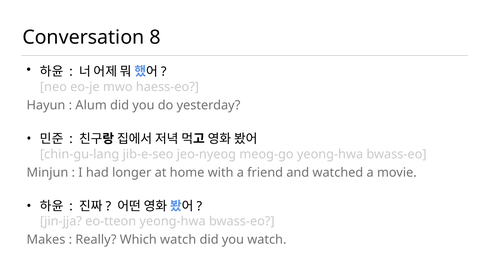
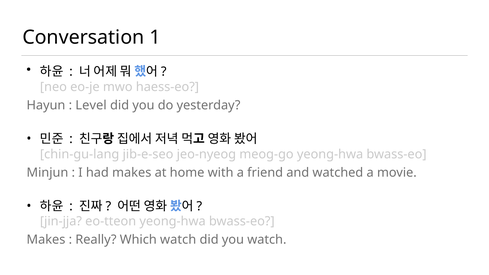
8: 8 -> 1
Alum: Alum -> Level
had longer: longer -> makes
